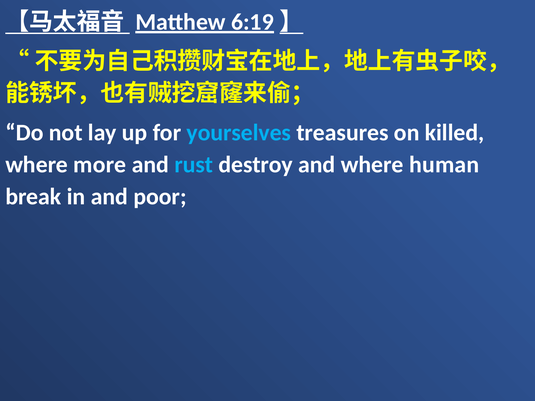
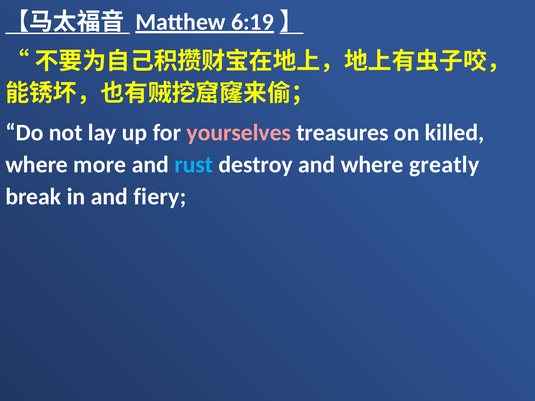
yourselves colour: light blue -> pink
human: human -> greatly
poor: poor -> fiery
